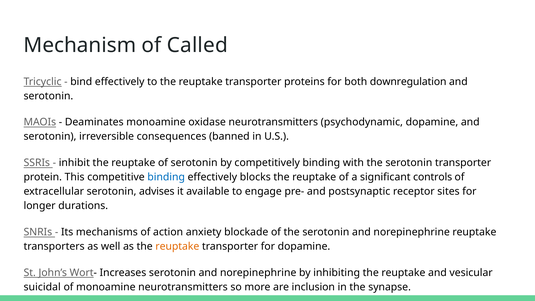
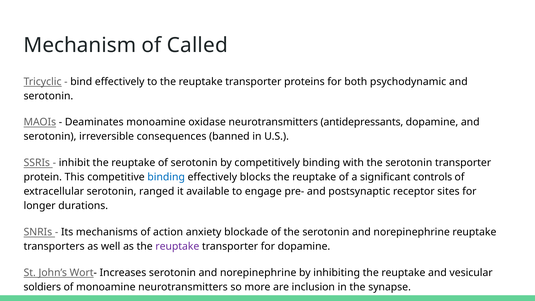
downregulation: downregulation -> psychodynamic
psychodynamic: psychodynamic -> antidepressants
advises: advises -> ranged
reuptake at (177, 246) colour: orange -> purple
suicidal: suicidal -> soldiers
